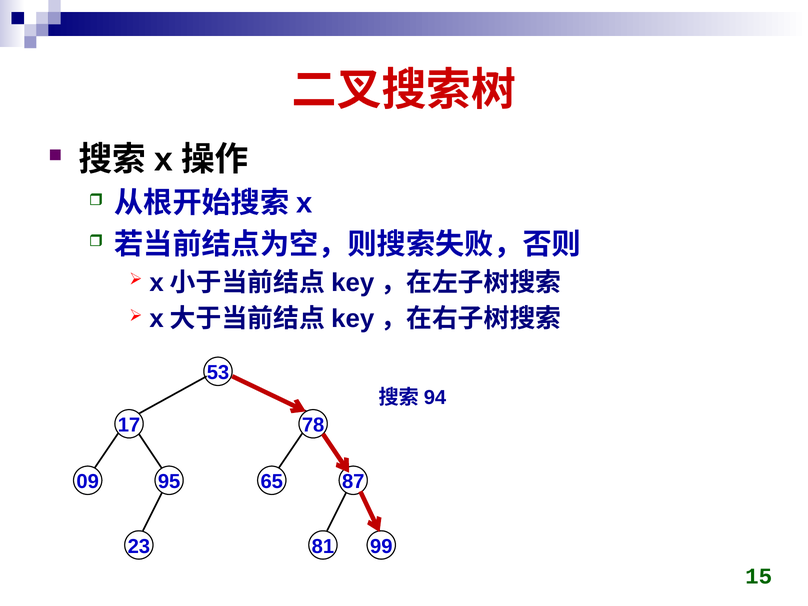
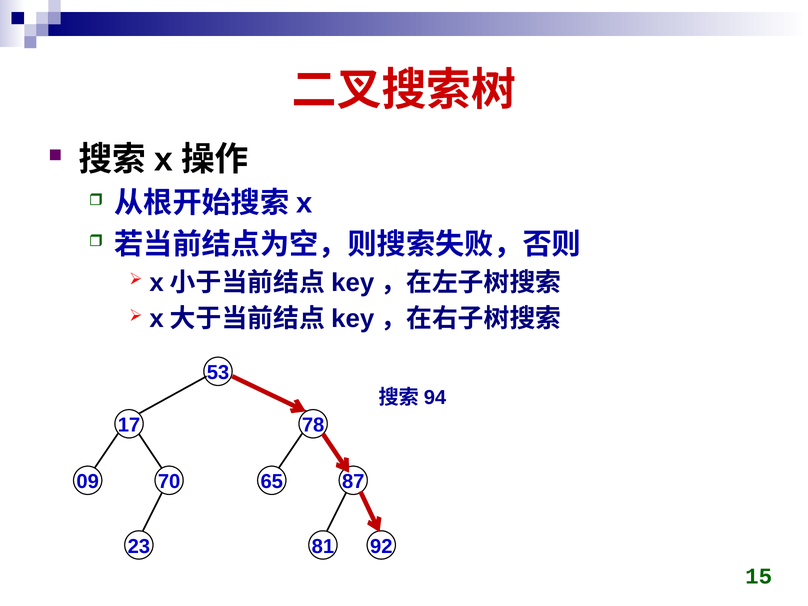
95: 95 -> 70
99: 99 -> 92
